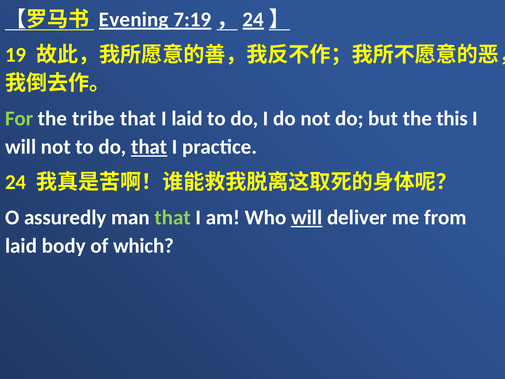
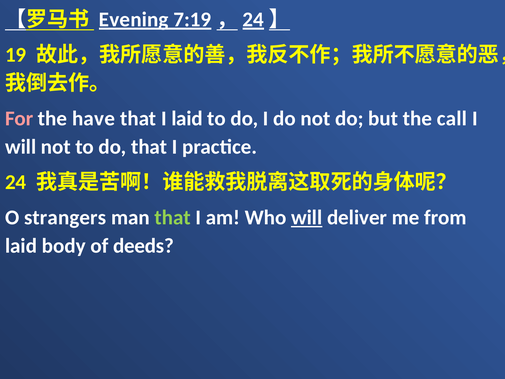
For colour: light green -> pink
tribe: tribe -> have
this: this -> call
that at (149, 147) underline: present -> none
assuredly: assuredly -> strangers
which: which -> deeds
